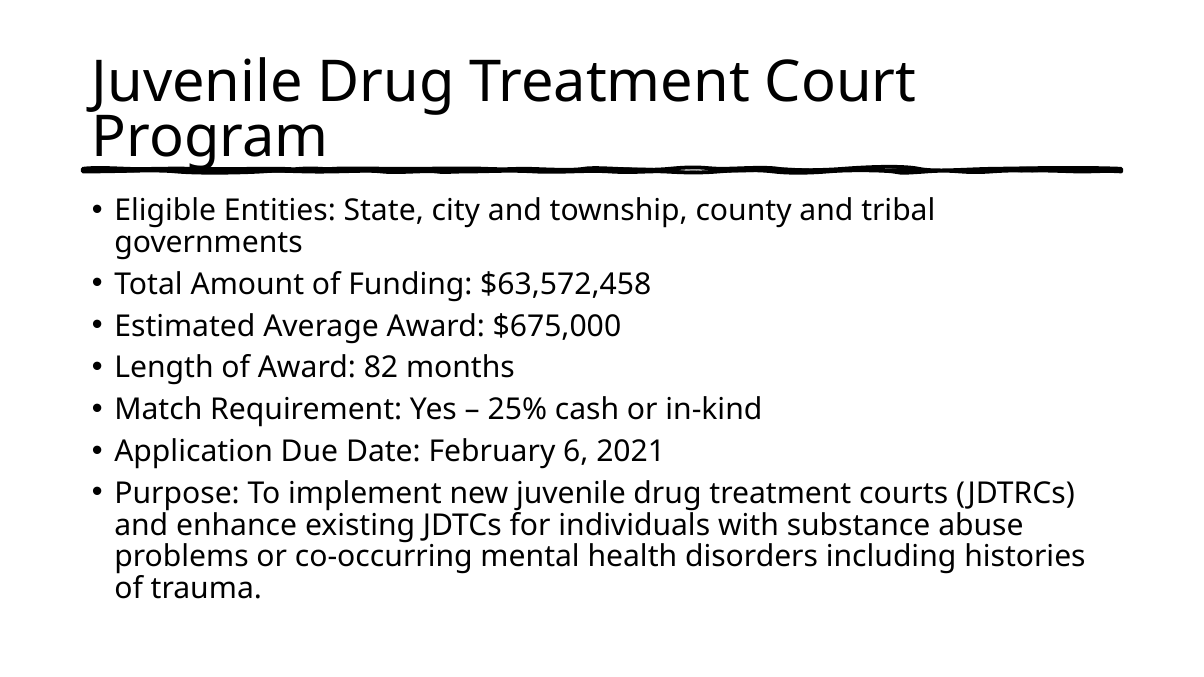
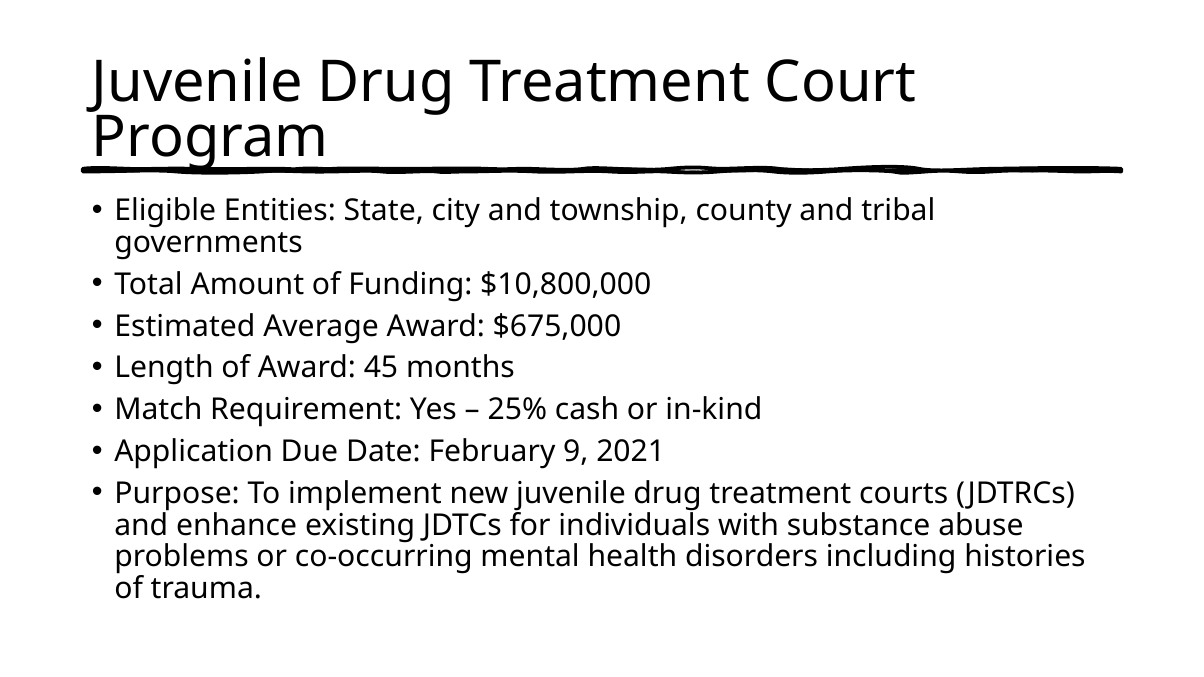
$63,572,458: $63,572,458 -> $10,800,000
82: 82 -> 45
6: 6 -> 9
